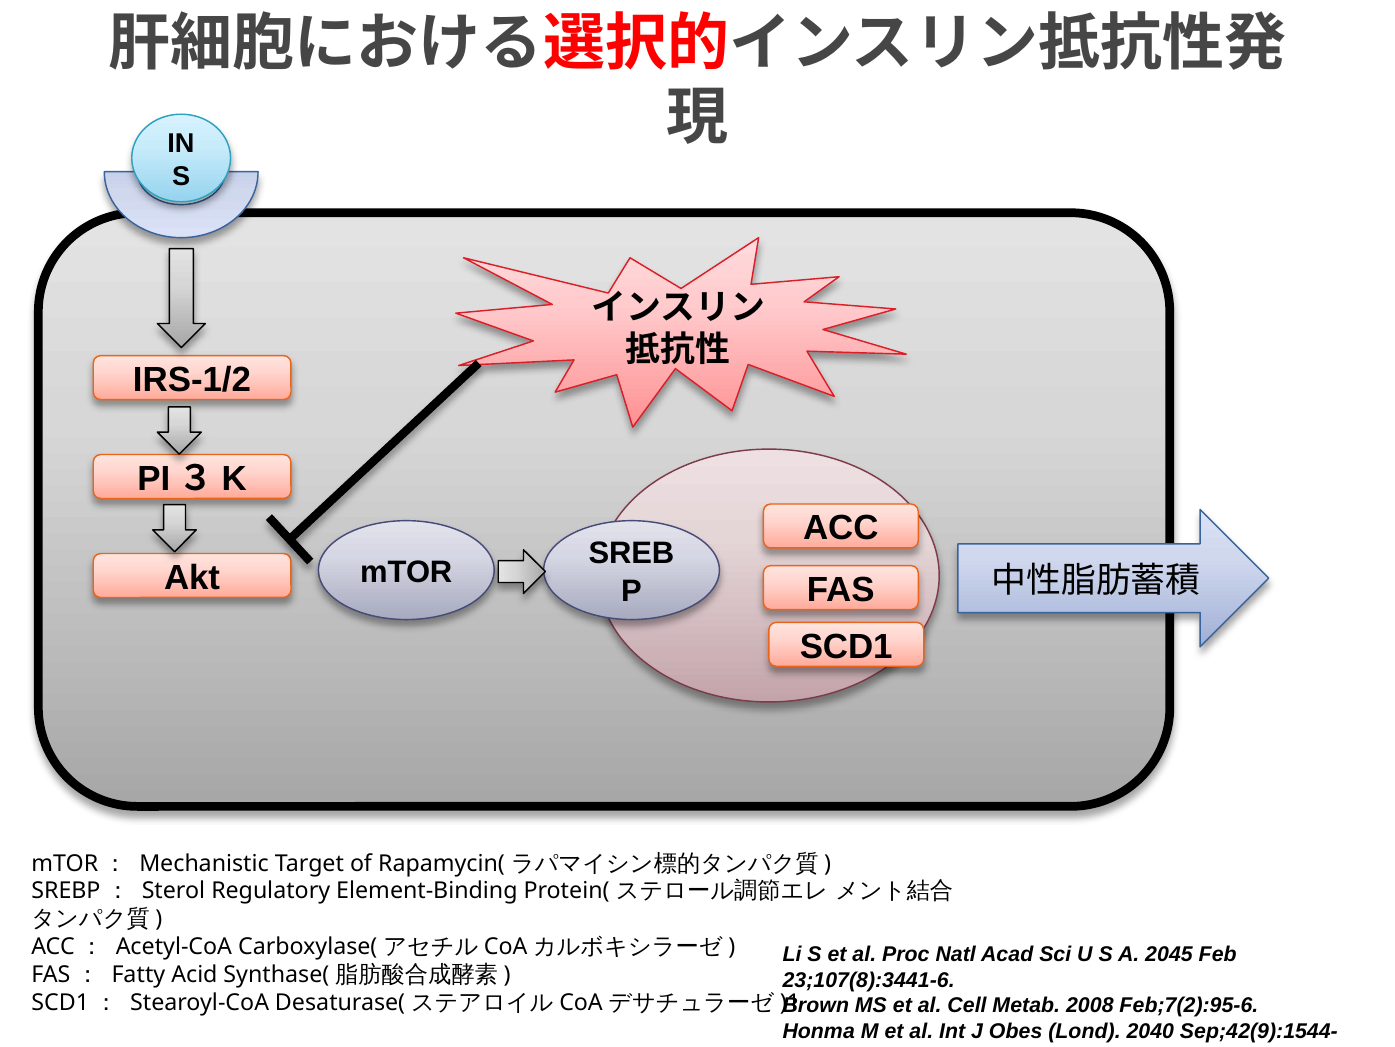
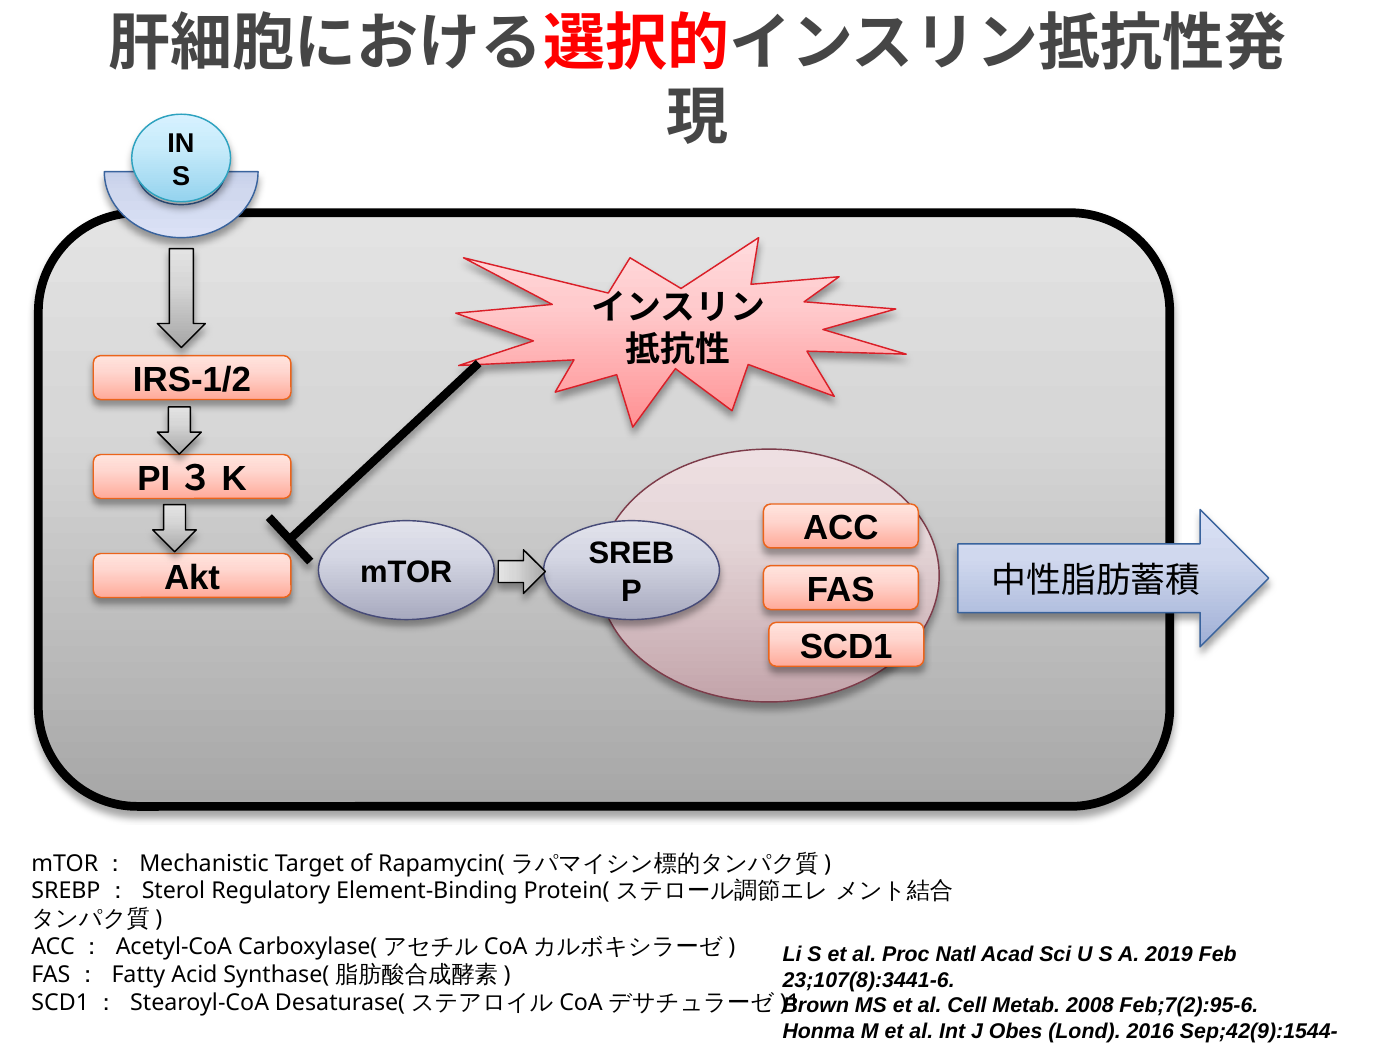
2045: 2045 -> 2019
2040: 2040 -> 2016
